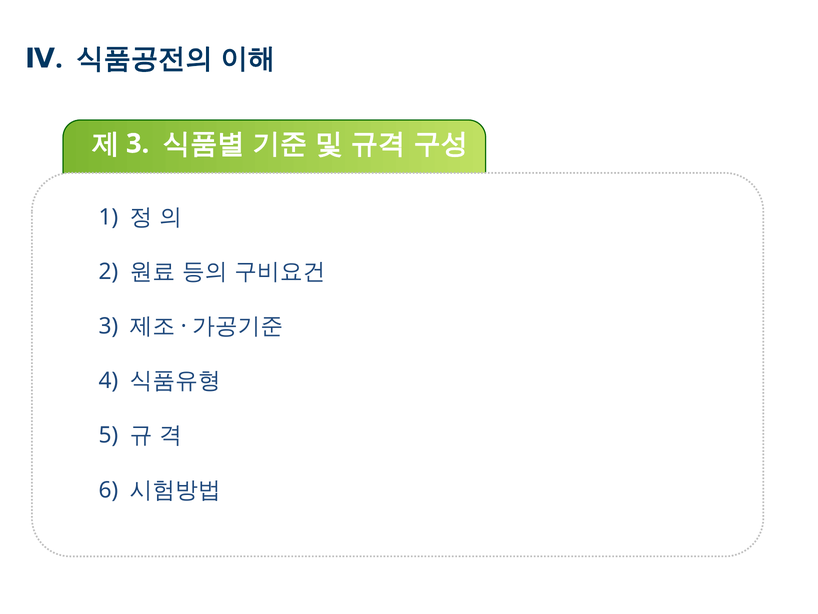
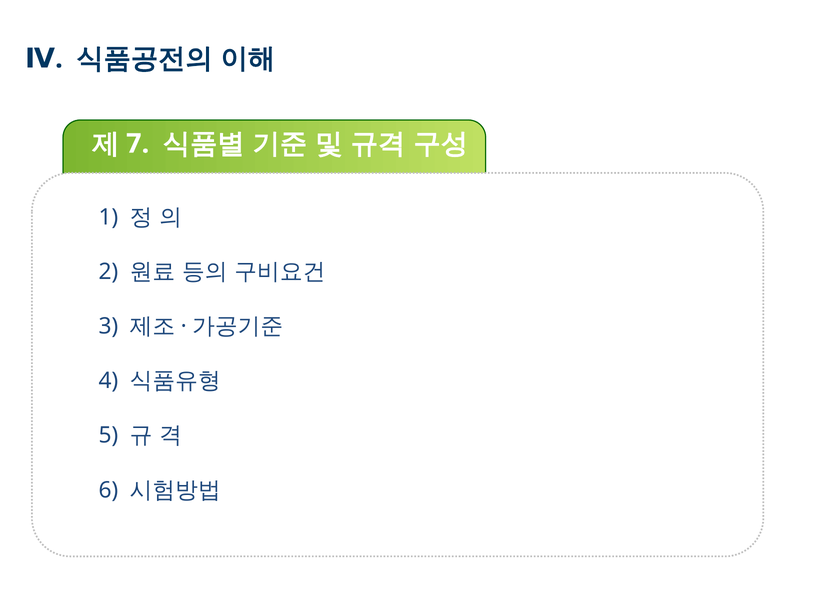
3 at (138, 144): 3 -> 7
